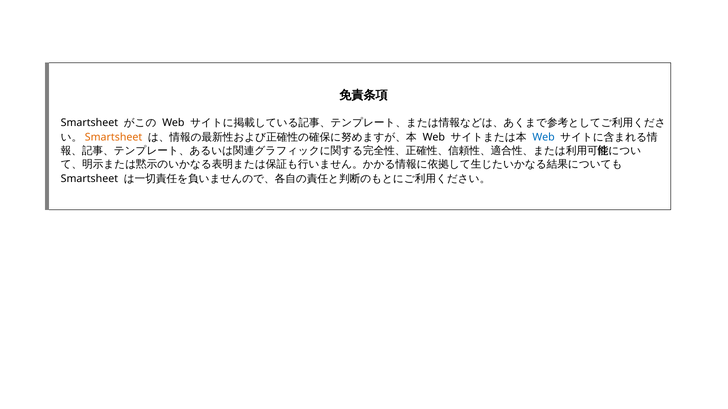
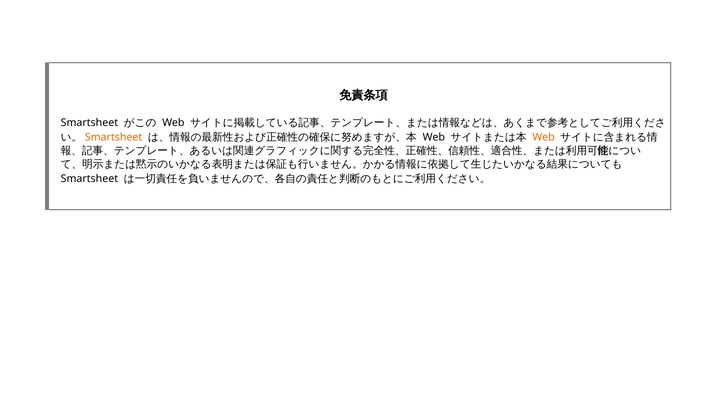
Web at (544, 137) colour: blue -> orange
